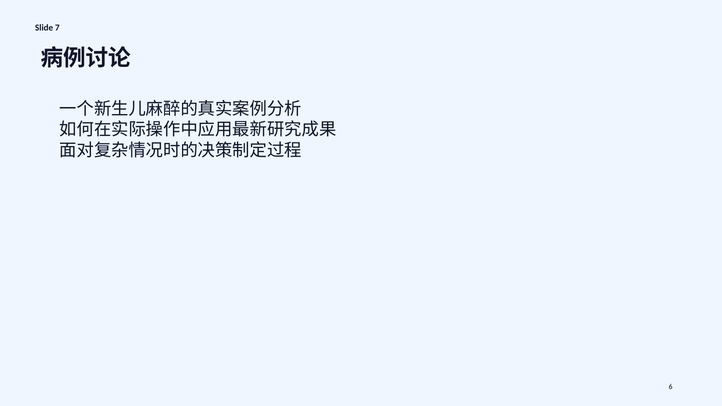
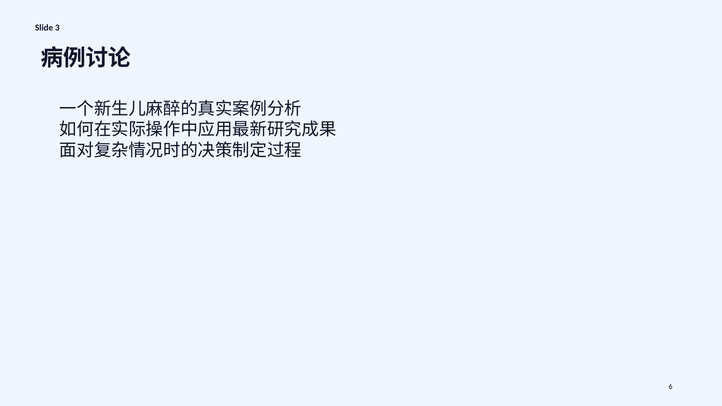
7: 7 -> 3
